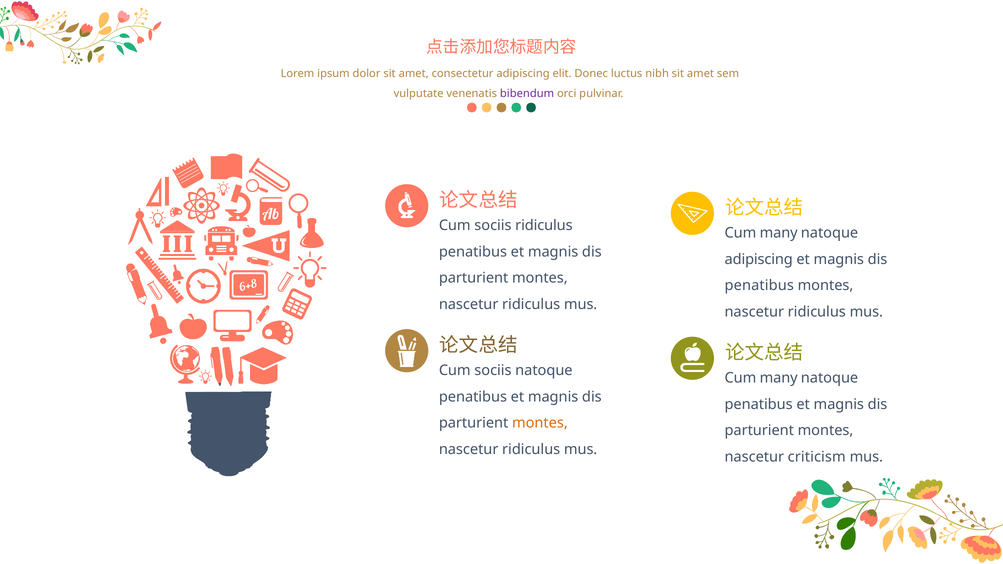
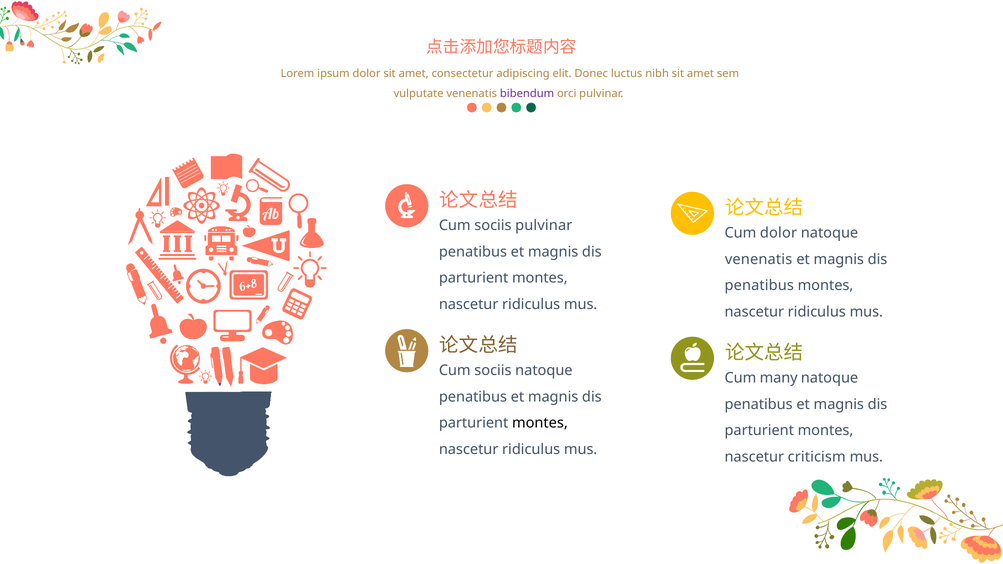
sociis ridiculus: ridiculus -> pulvinar
many at (779, 233): many -> dolor
adipiscing at (759, 259): adipiscing -> venenatis
montes at (540, 423) colour: orange -> black
